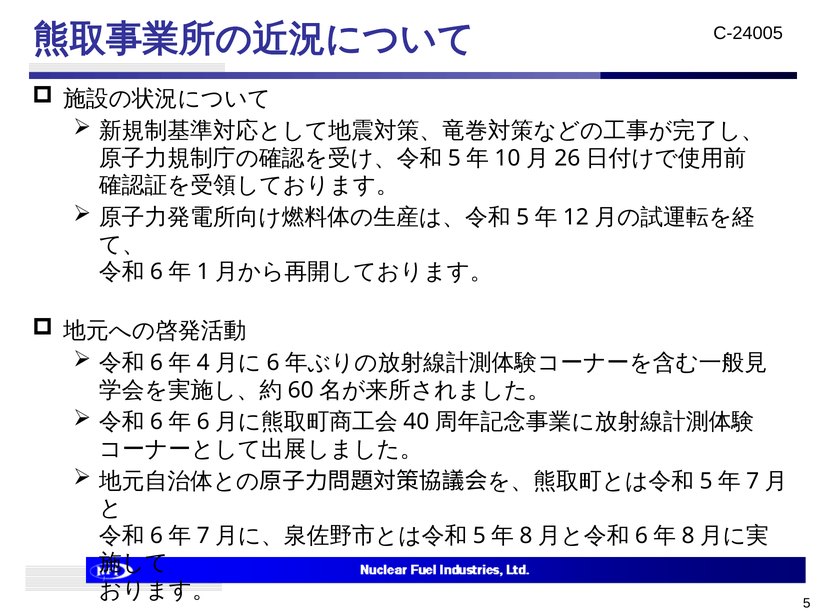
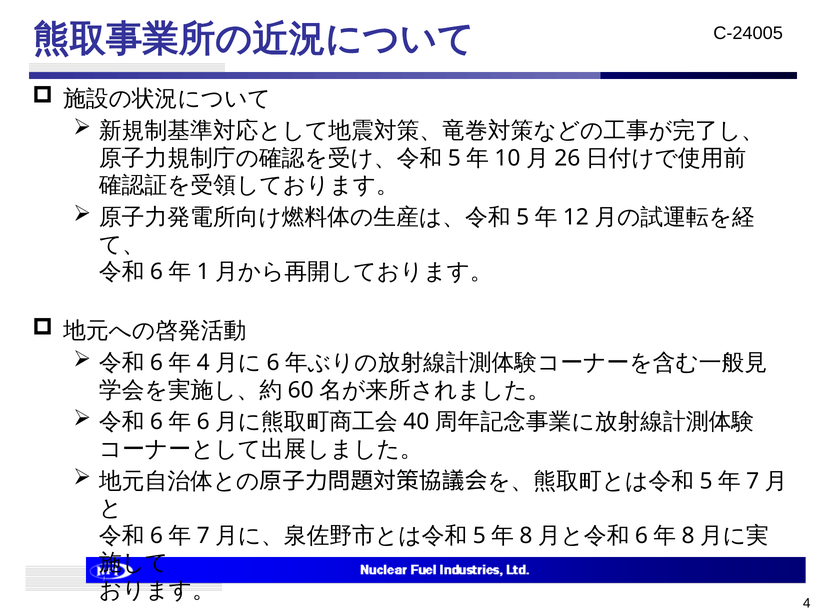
5: 5 -> 4
